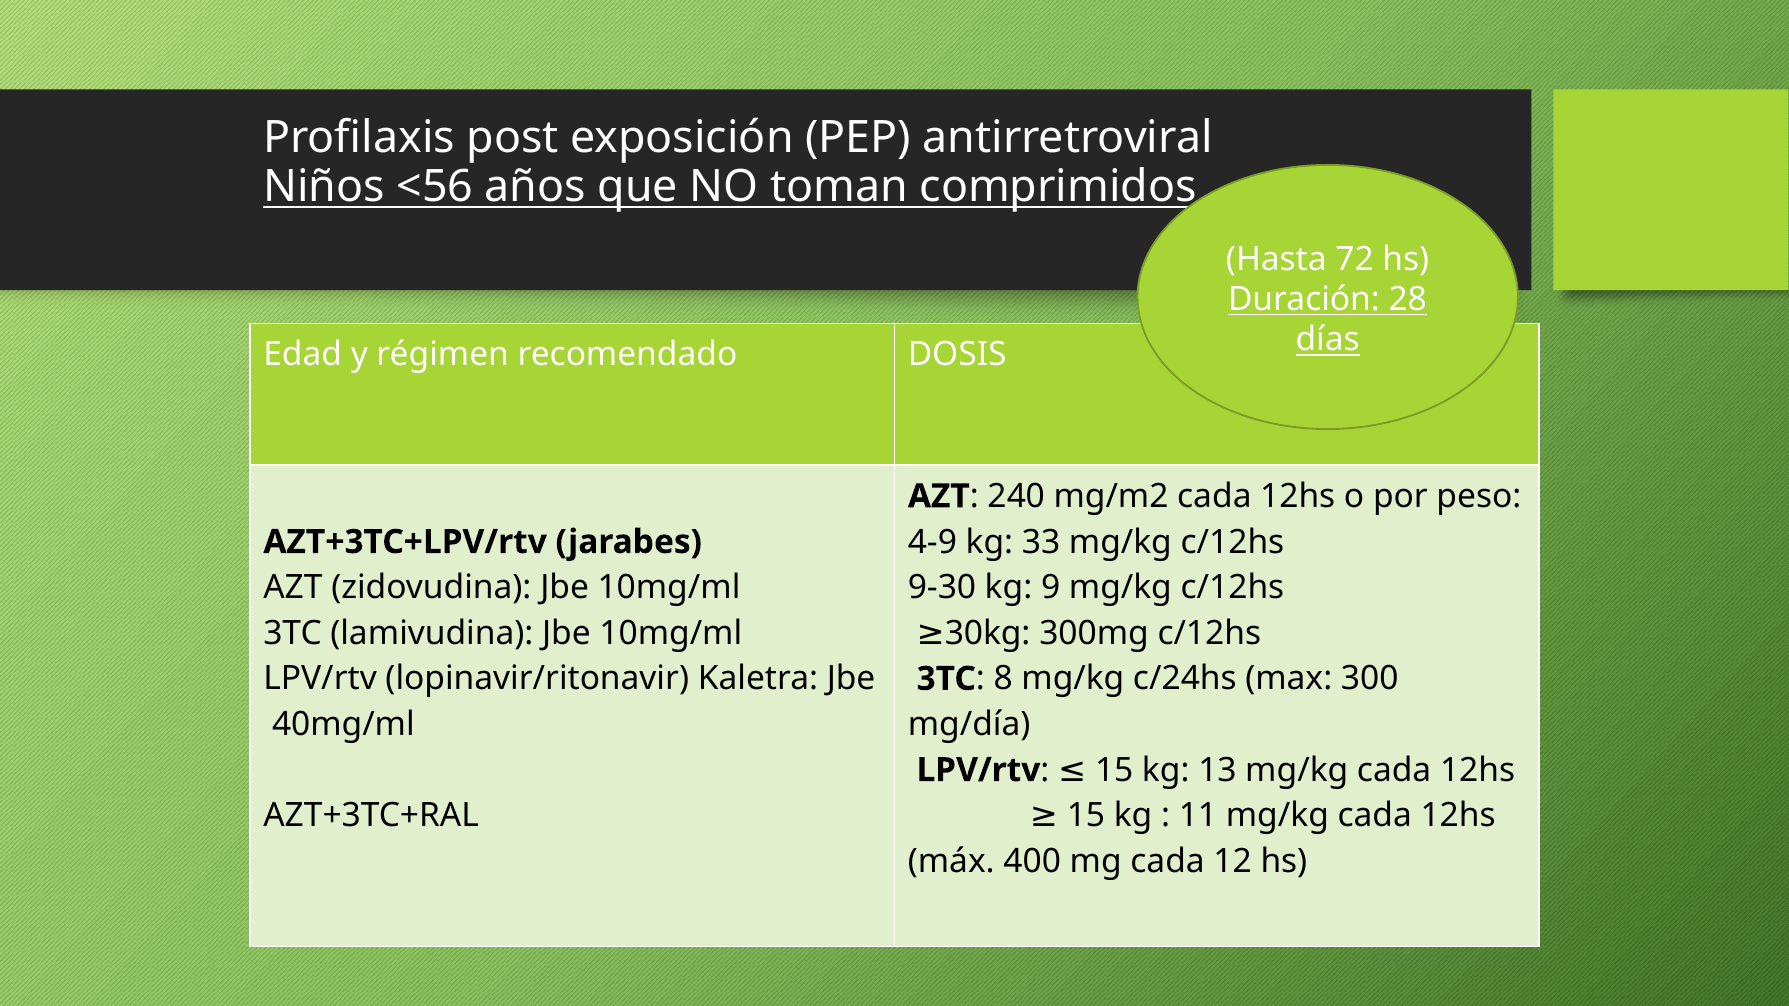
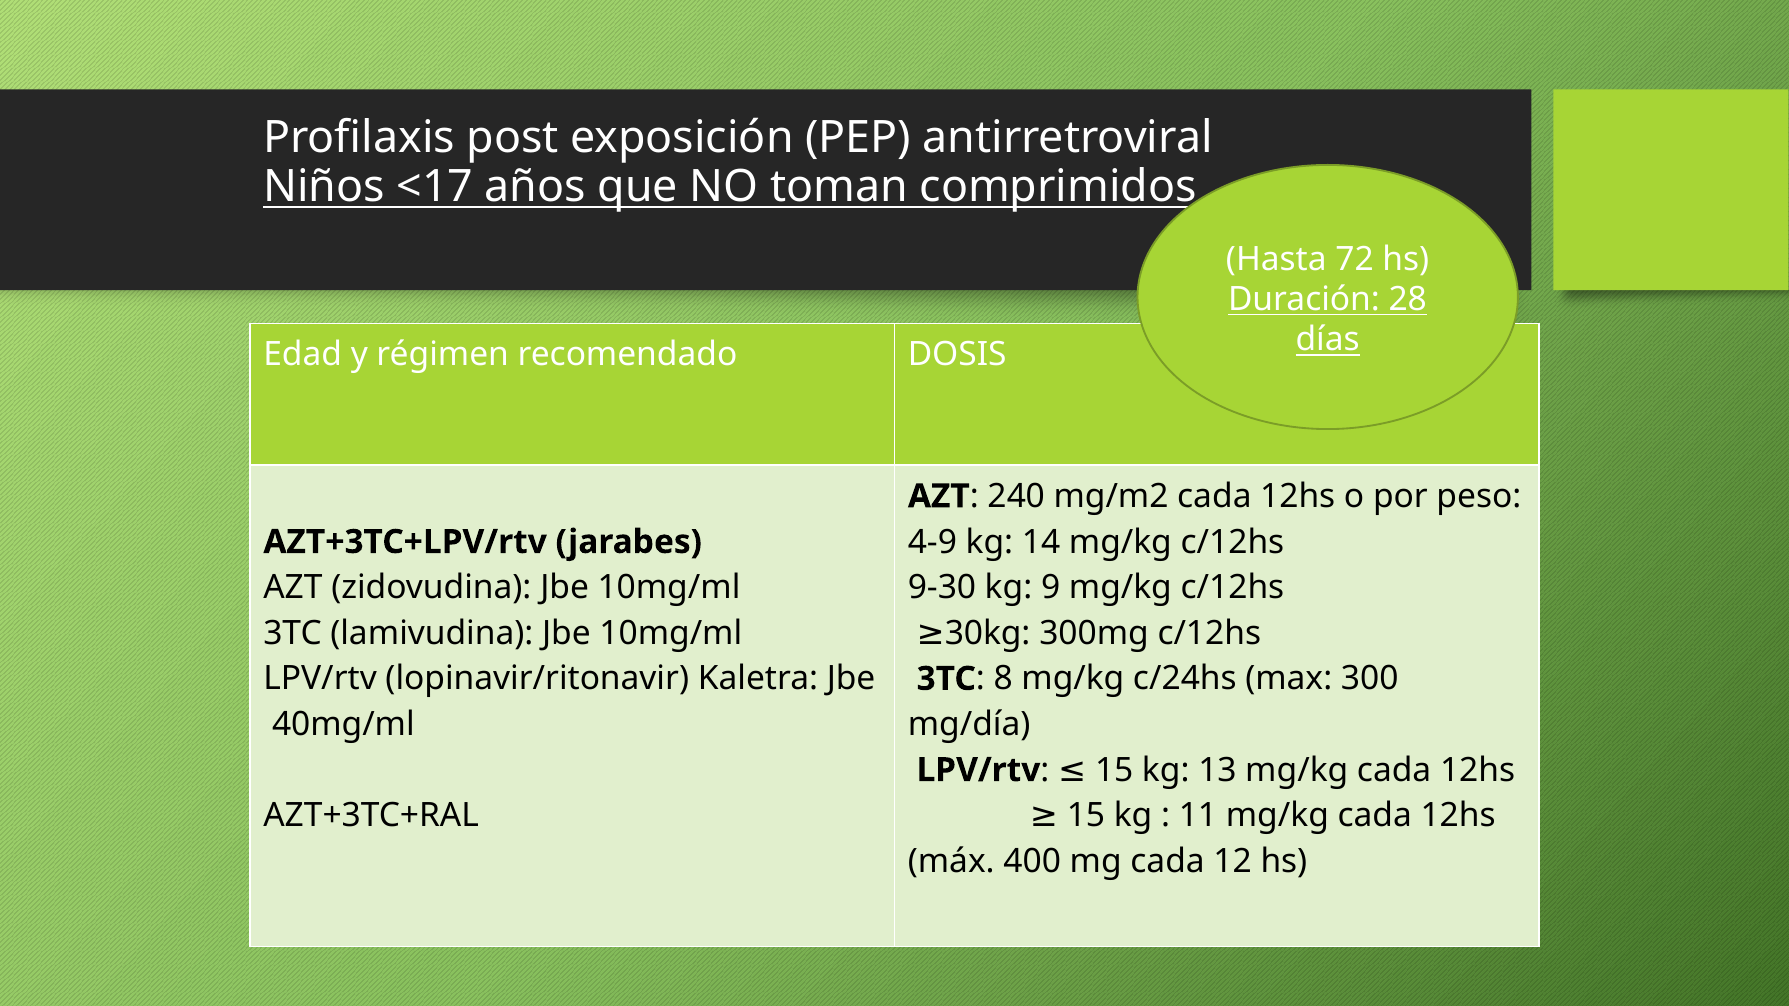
<56: <56 -> <17
33: 33 -> 14
